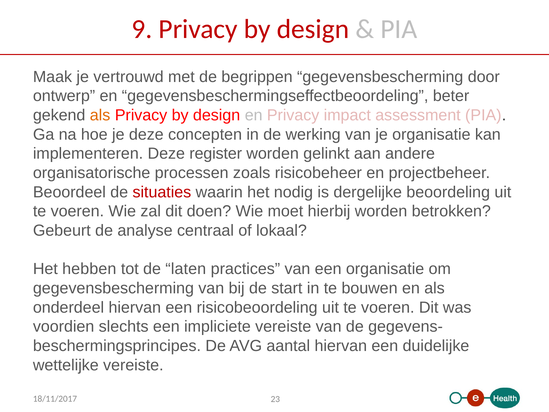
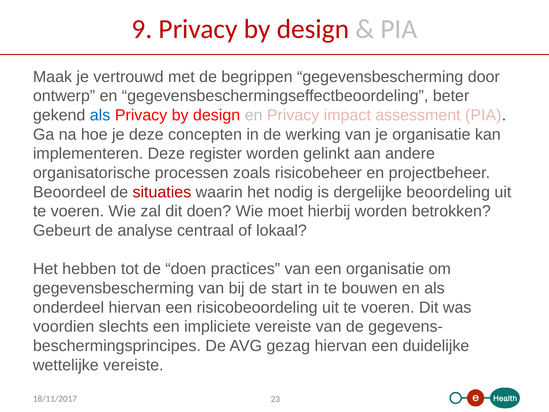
als at (100, 115) colour: orange -> blue
de laten: laten -> doen
aantal: aantal -> gezag
